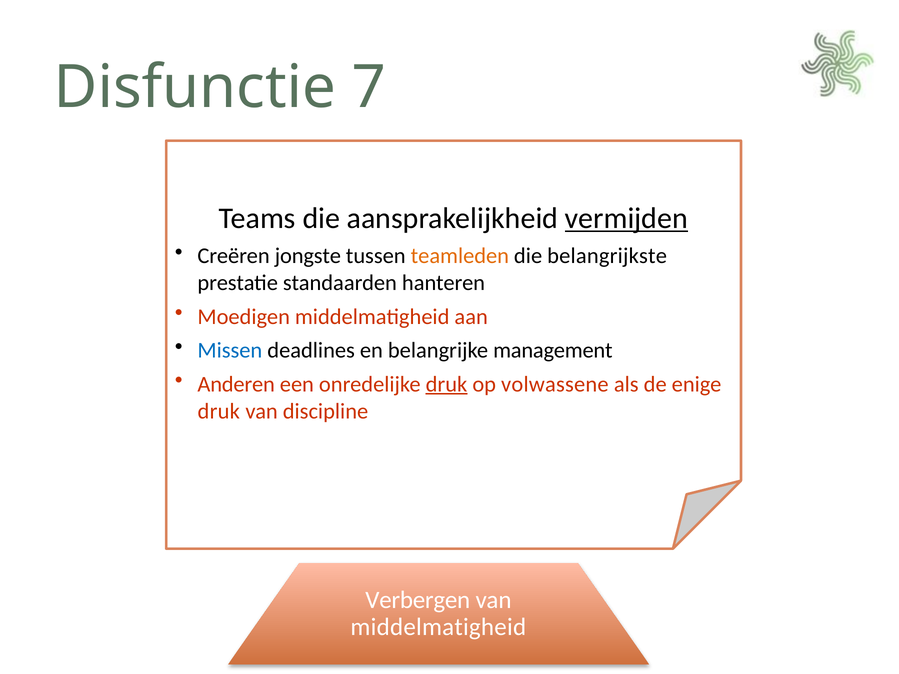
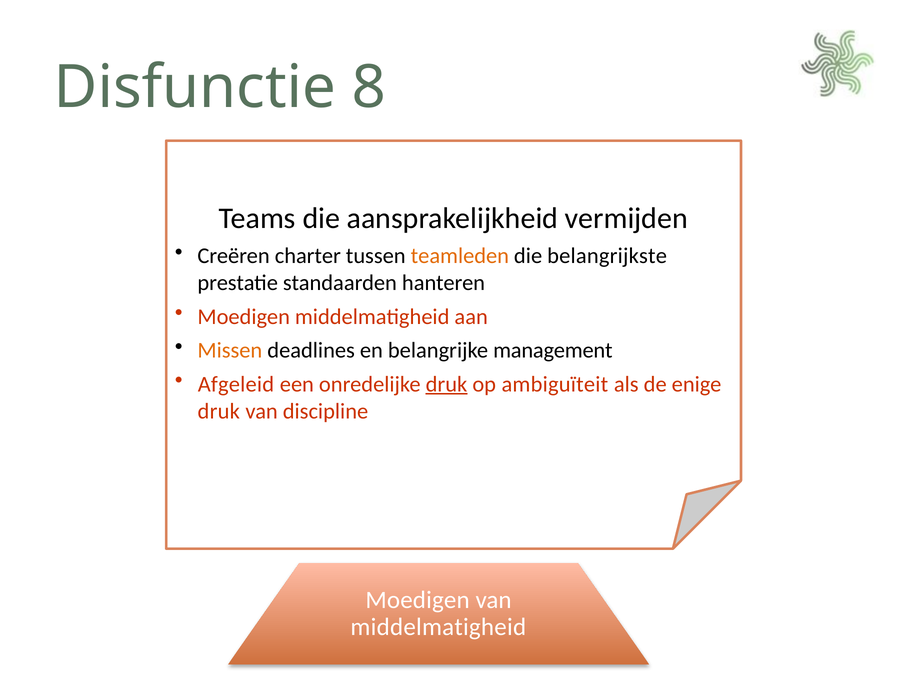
7: 7 -> 8
vermijden underline: present -> none
jongste: jongste -> charter
Missen colour: blue -> orange
Anderen: Anderen -> Afgeleid
volwassene: volwassene -> ambiguïteit
Verbergen at (418, 600): Verbergen -> Moedigen
